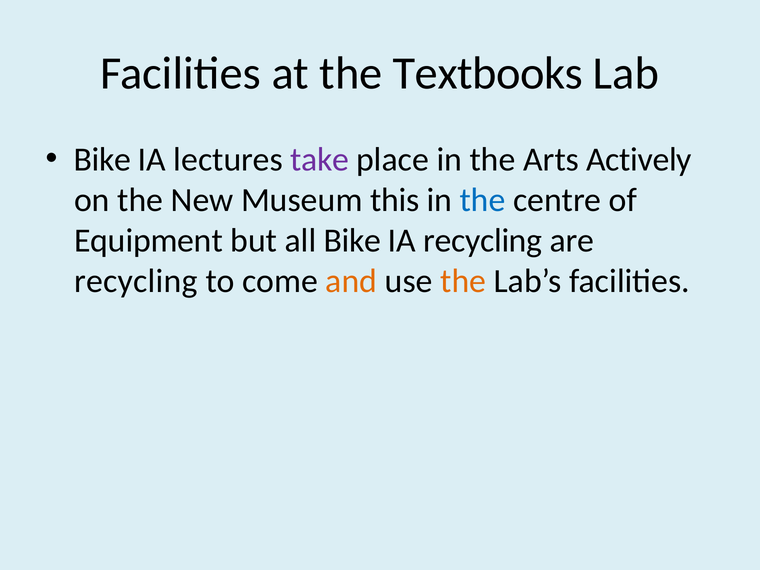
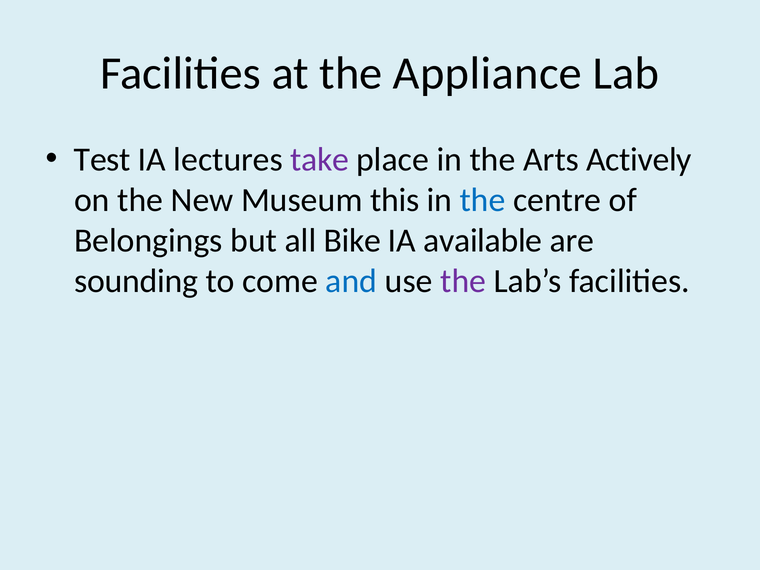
Textbooks: Textbooks -> Appliance
Bike at (102, 159): Bike -> Test
Equipment: Equipment -> Belongings
IA recycling: recycling -> available
recycling at (136, 281): recycling -> sounding
and colour: orange -> blue
the at (463, 281) colour: orange -> purple
